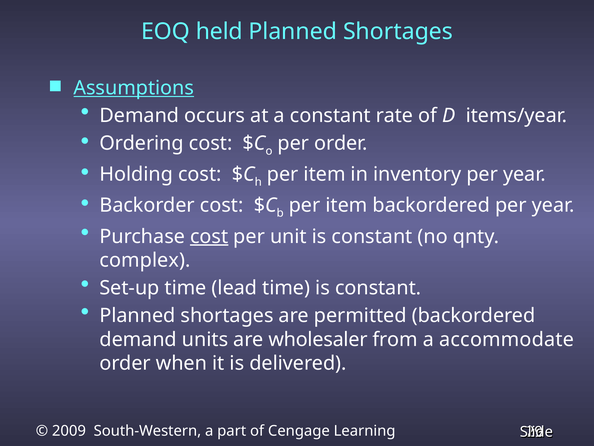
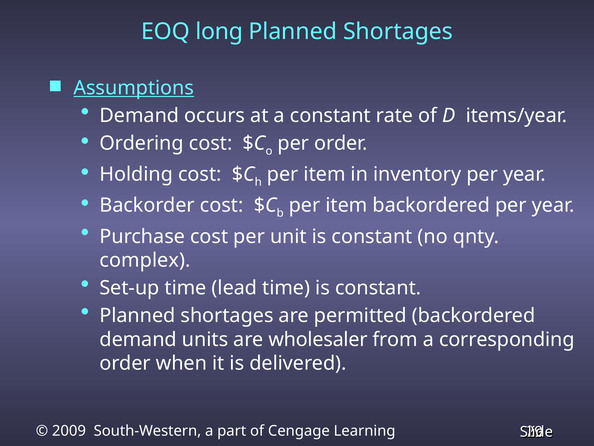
held: held -> long
cost at (209, 236) underline: present -> none
accommodate: accommodate -> corresponding
